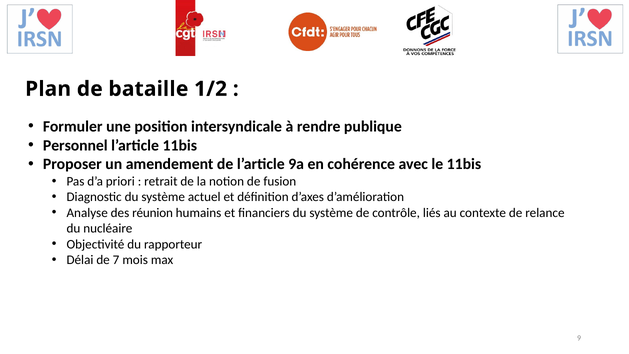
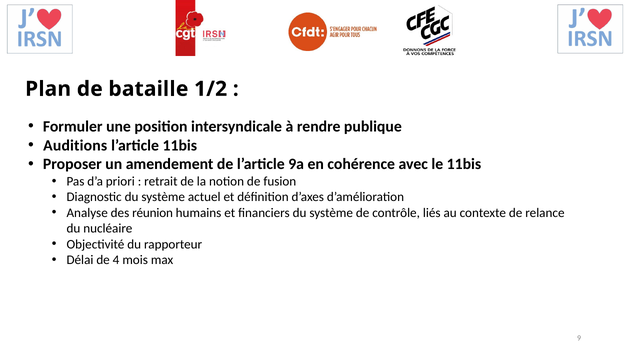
Personnel: Personnel -> Auditions
7: 7 -> 4
